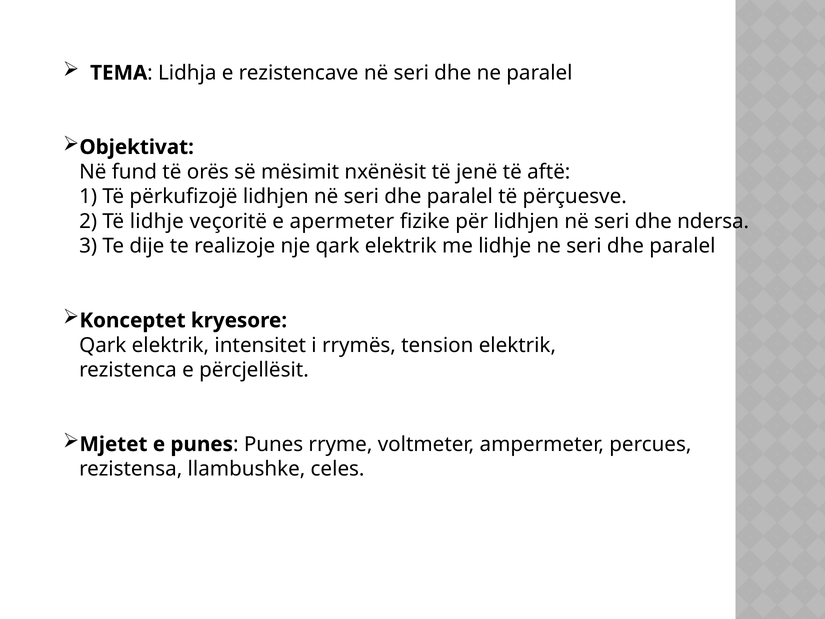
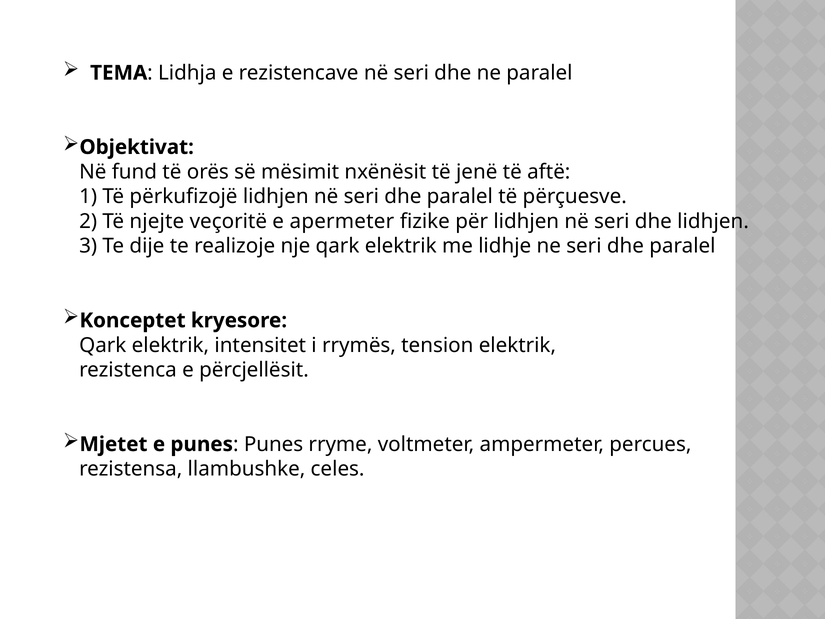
Të lidhje: lidhje -> njejte
dhe ndersa: ndersa -> lidhjen
